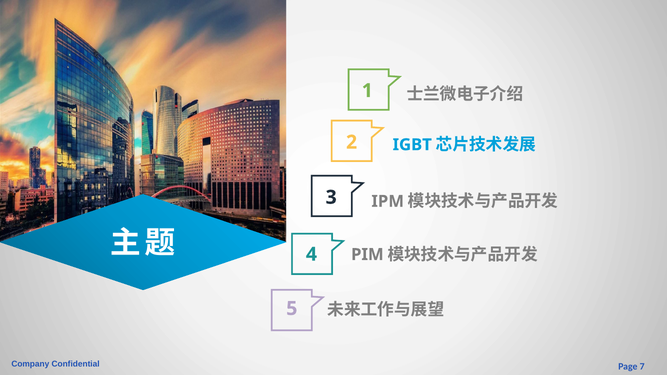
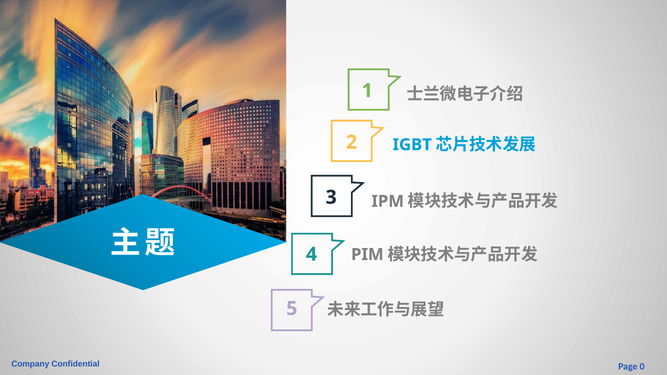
7: 7 -> 0
